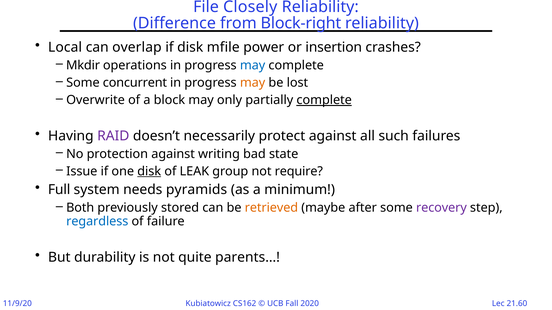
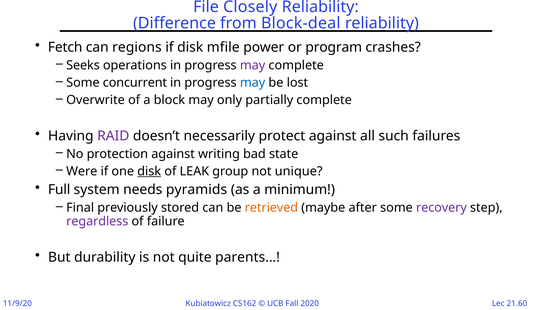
Block-right: Block-right -> Block-deal
Local: Local -> Fetch
overlap: overlap -> regions
insertion: insertion -> program
Mkdir: Mkdir -> Seeks
may at (253, 65) colour: blue -> purple
may at (253, 83) colour: orange -> blue
complete at (324, 100) underline: present -> none
Issue: Issue -> Were
require: require -> unique
Both: Both -> Final
regardless colour: blue -> purple
